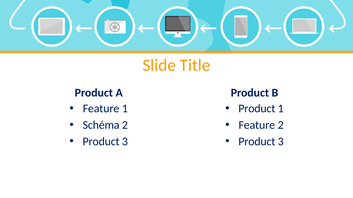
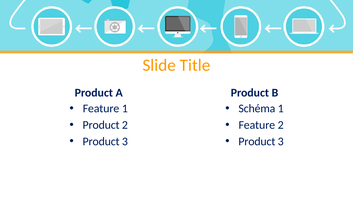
Product at (257, 109): Product -> Schéma
Schéma at (101, 125): Schéma -> Product
